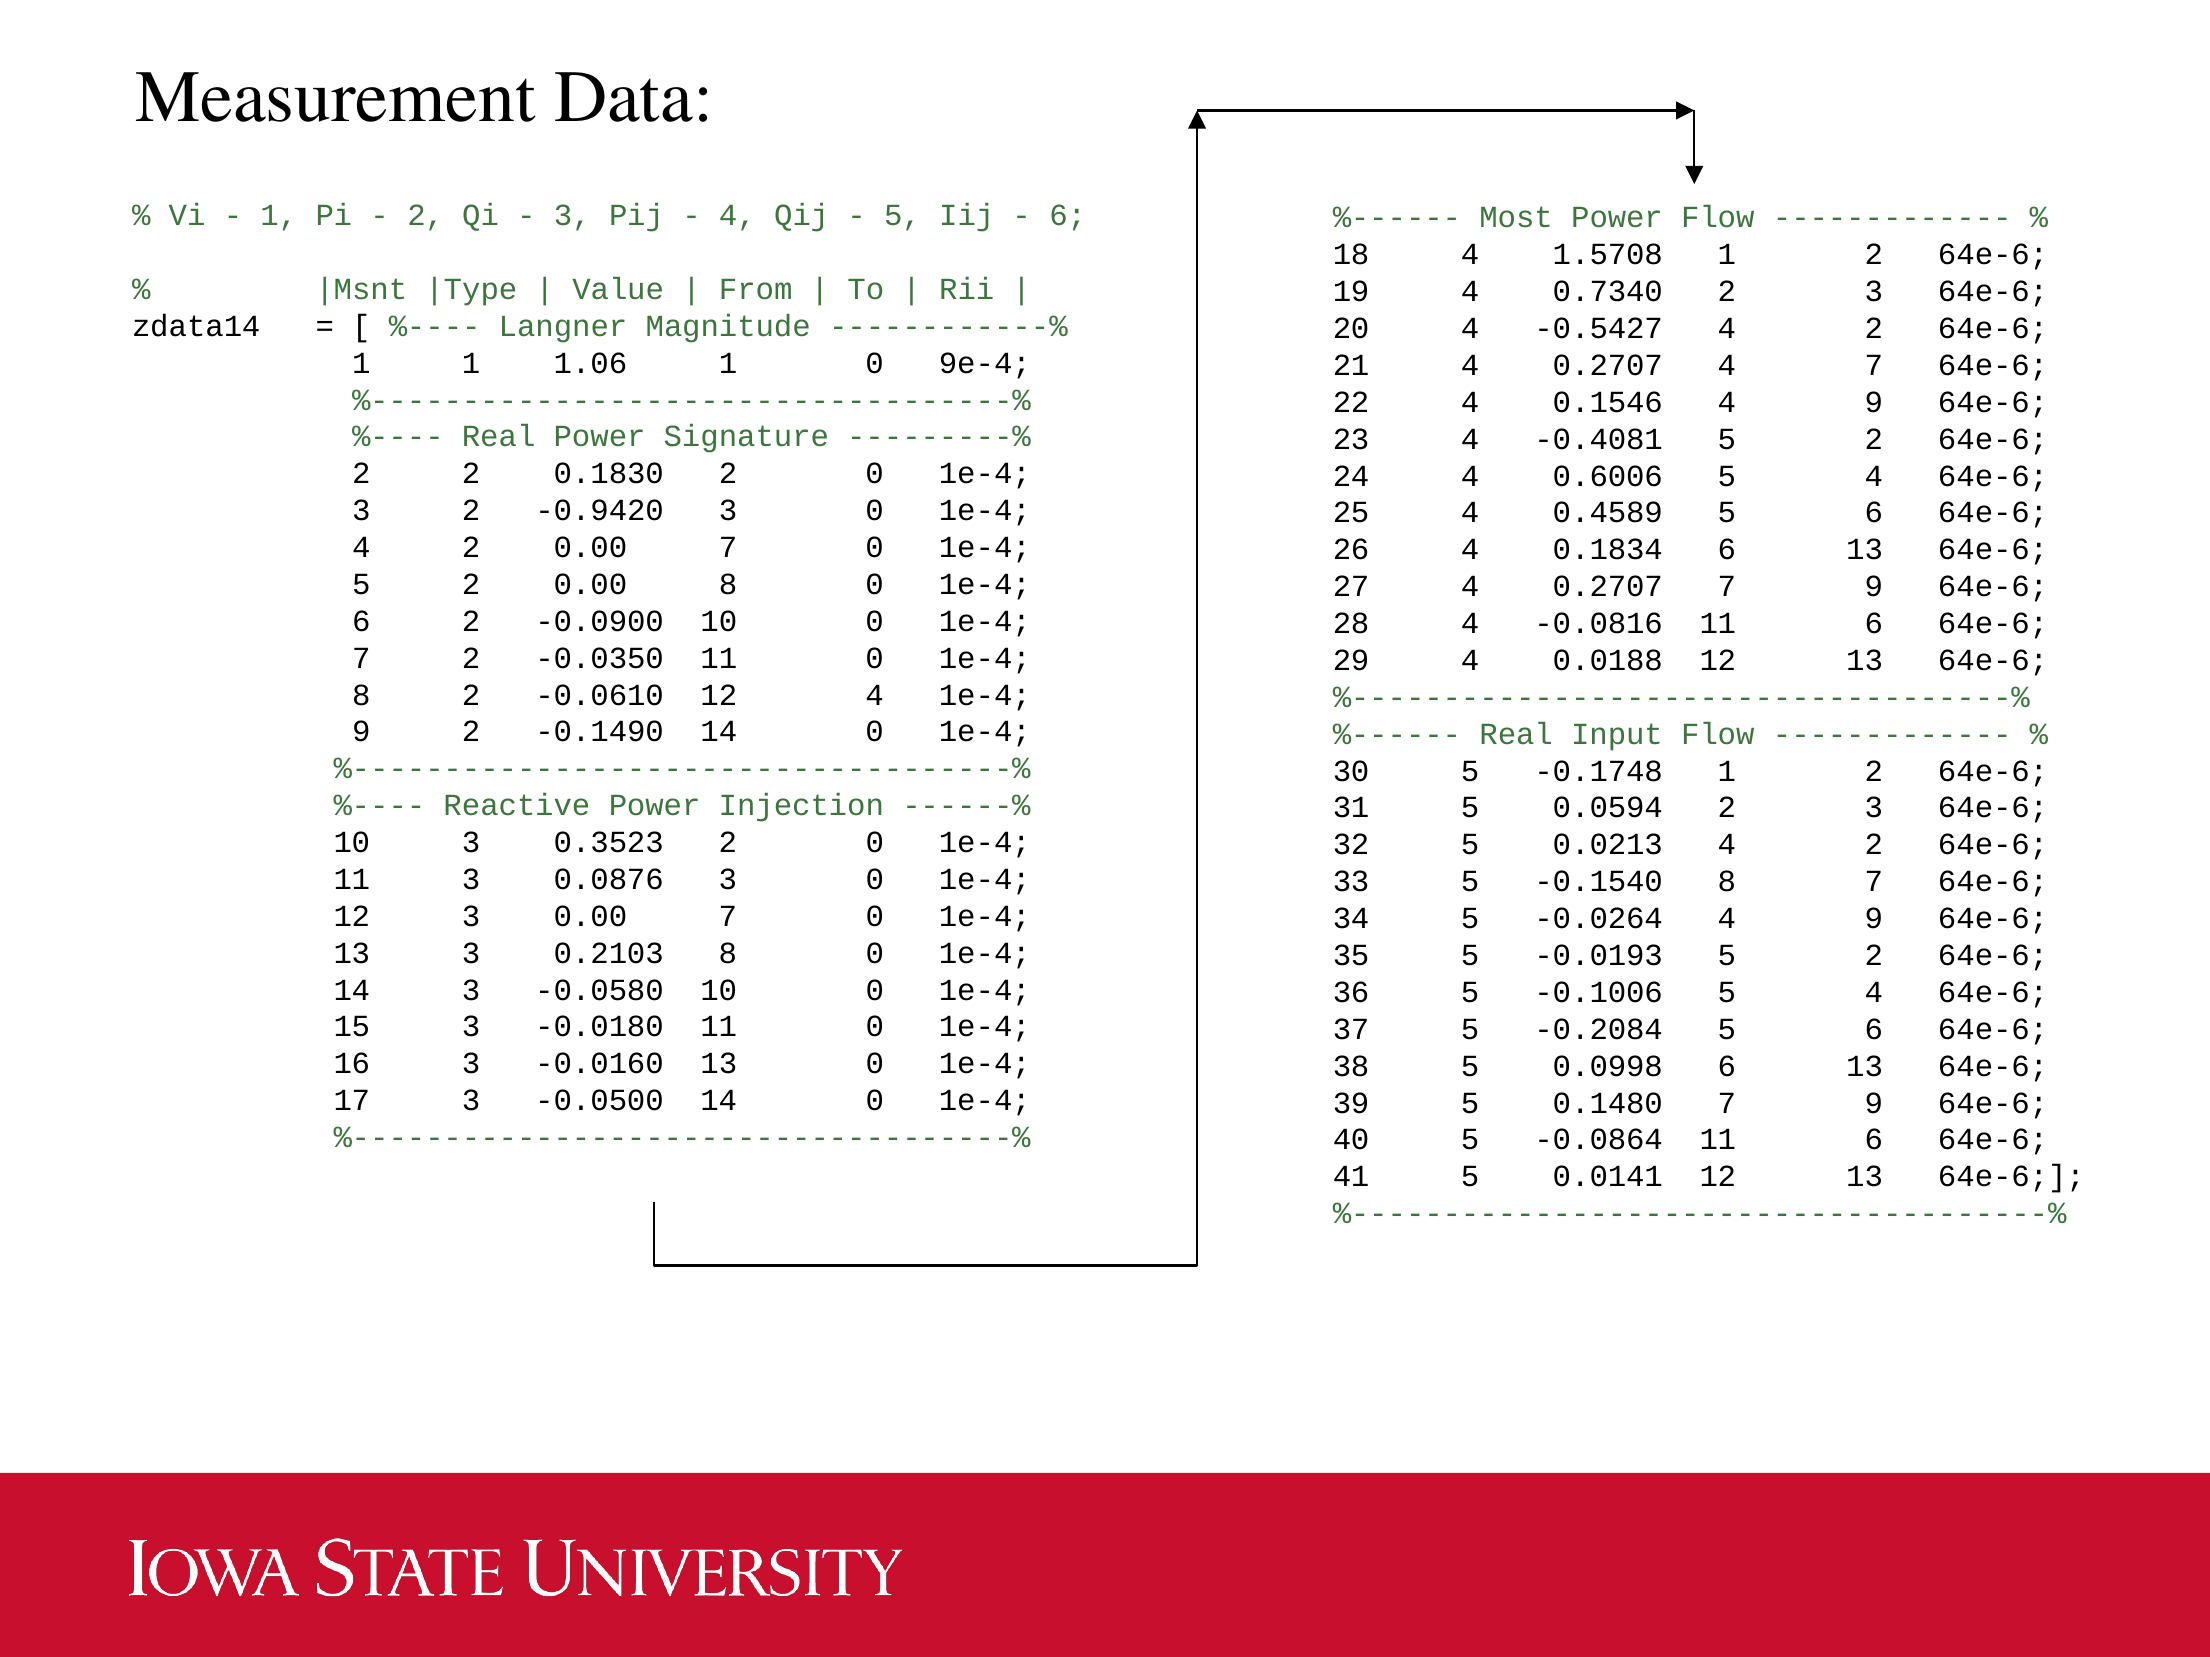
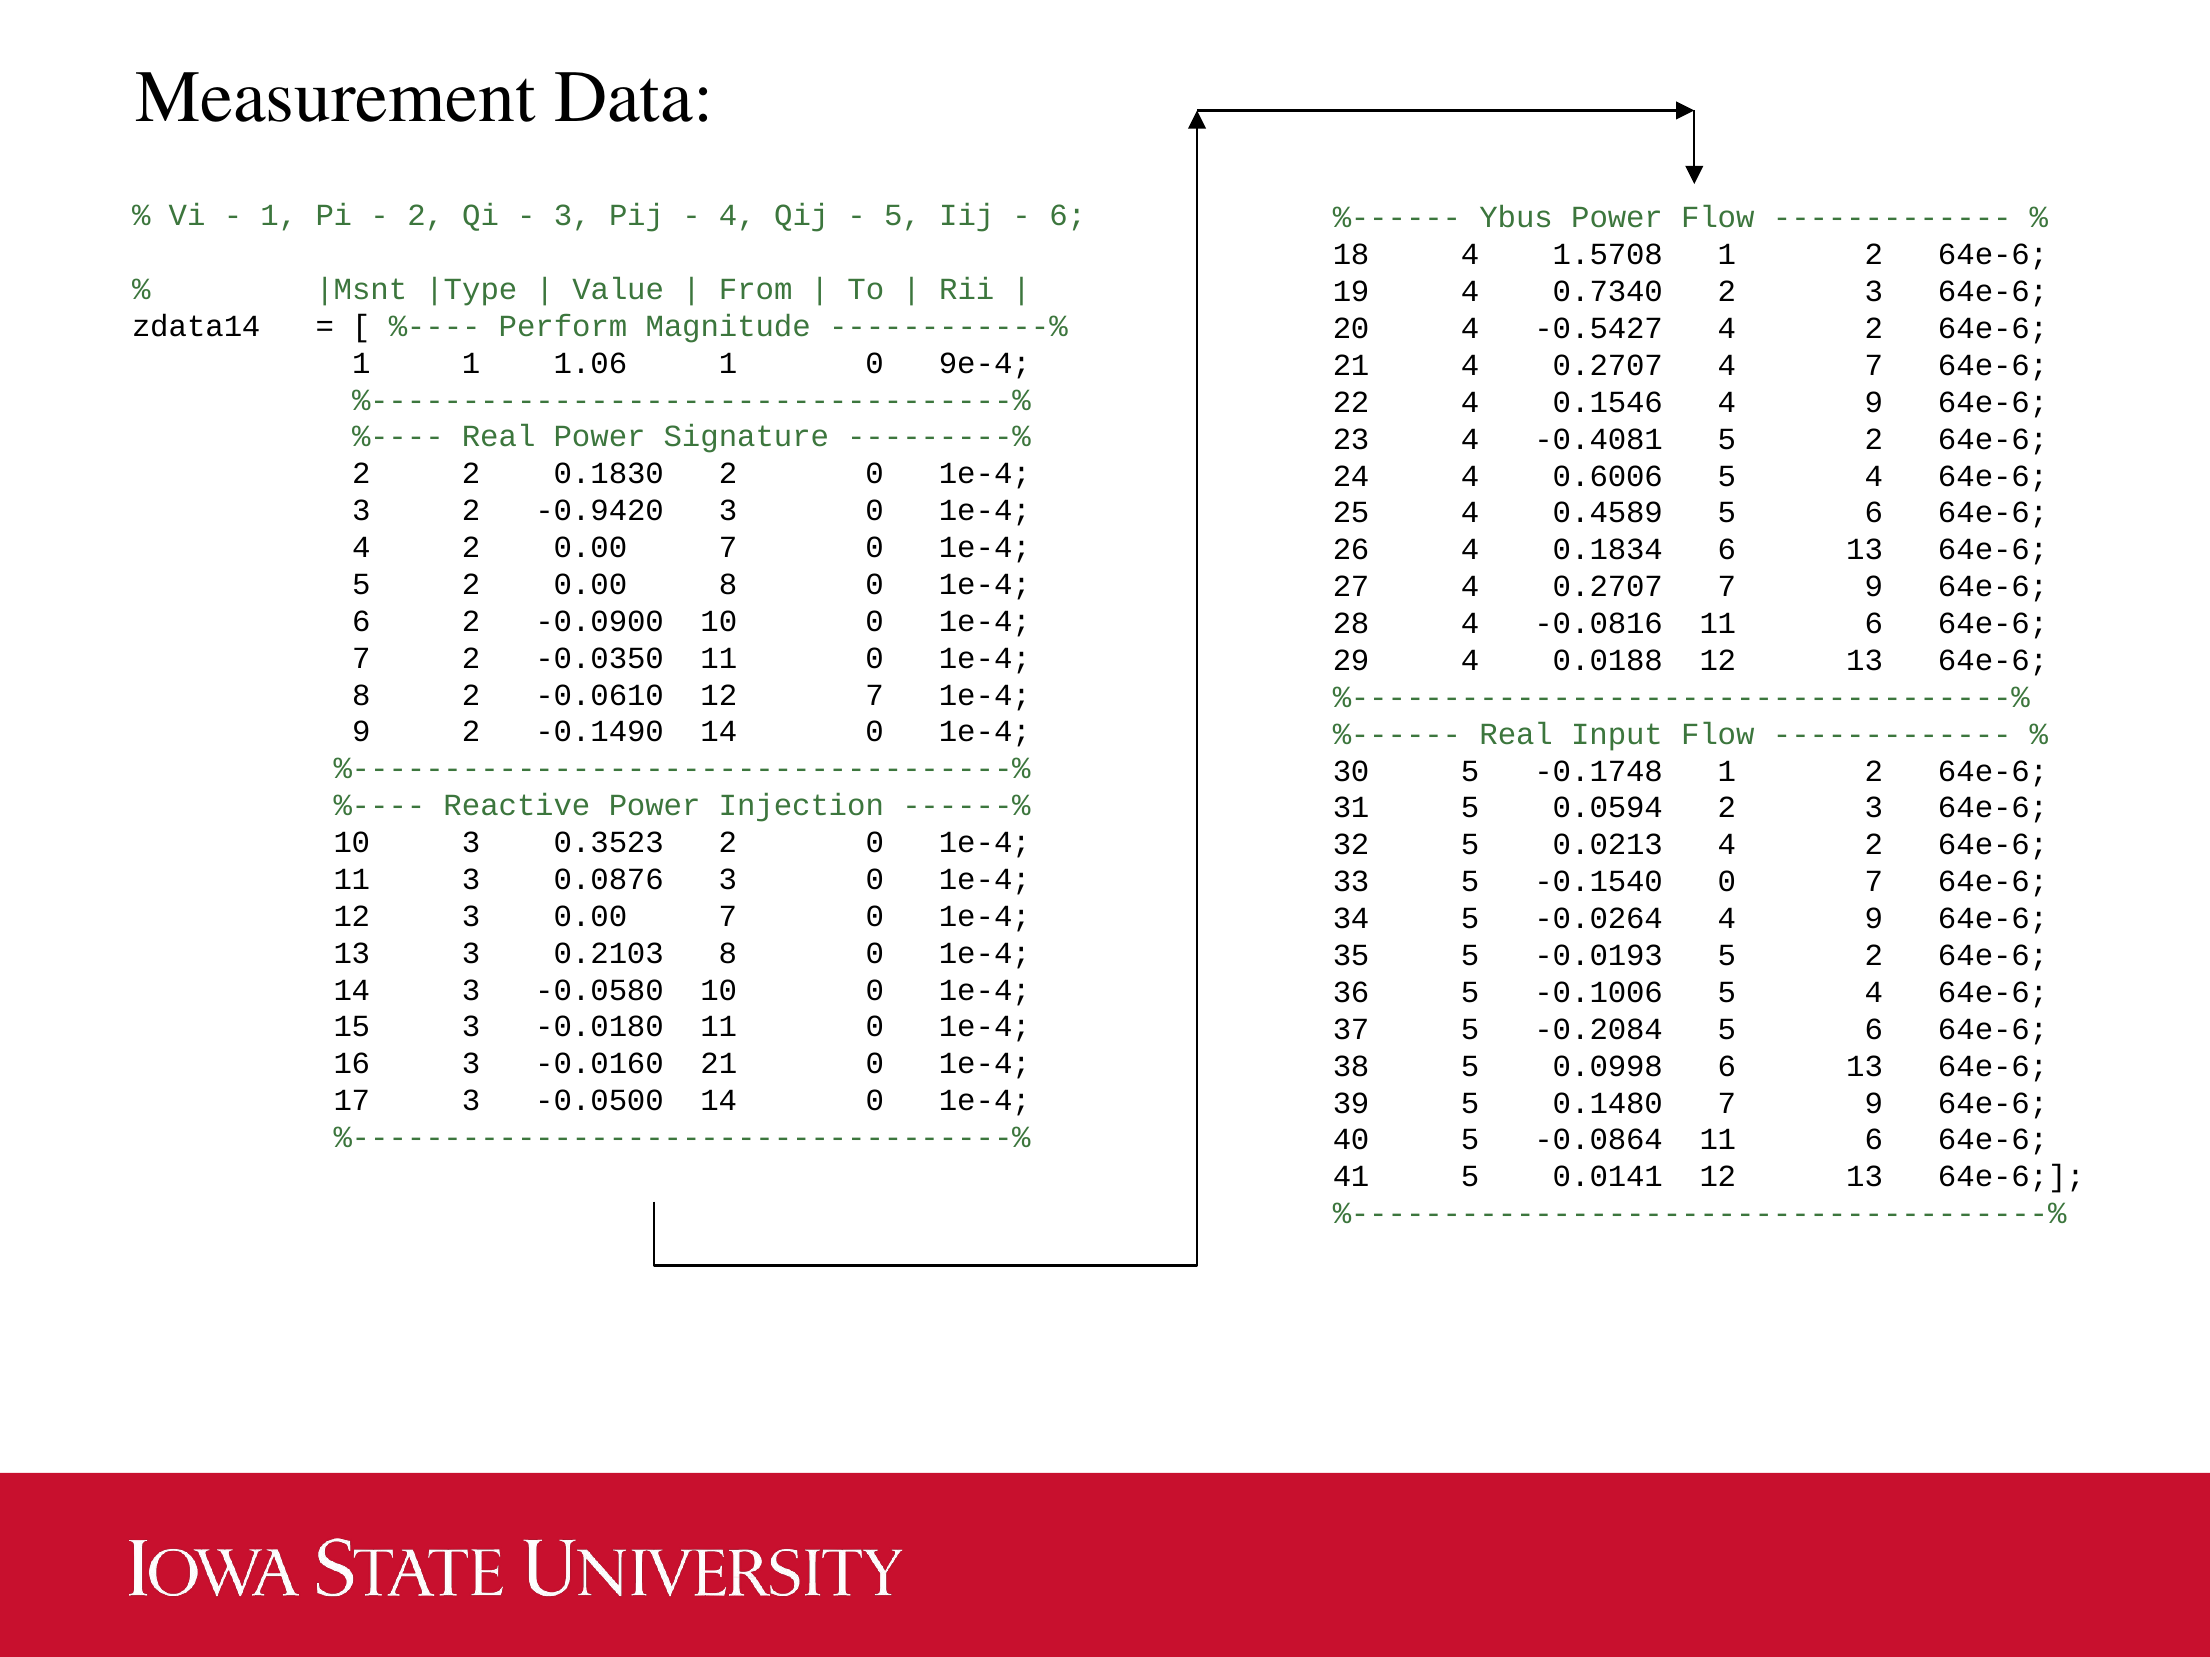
Most: Most -> Ybus
Langner: Langner -> Perform
12 4: 4 -> 7
-0.1540 8: 8 -> 0
-0.0160 13: 13 -> 21
